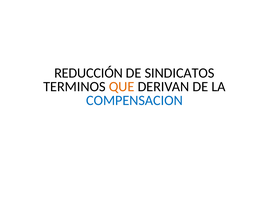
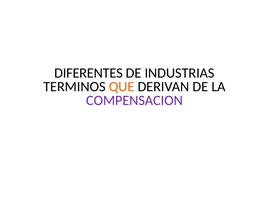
REDUCCIÓN: REDUCCIÓN -> DIFERENTES
SINDICATOS: SINDICATOS -> INDUSTRIAS
COMPENSACION colour: blue -> purple
